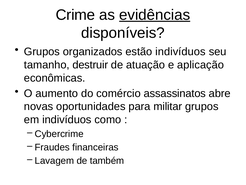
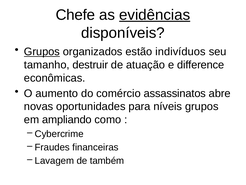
Crime: Crime -> Chefe
Grupos at (42, 52) underline: none -> present
aplicação: aplicação -> difference
militar: militar -> níveis
em indivíduos: indivíduos -> ampliando
